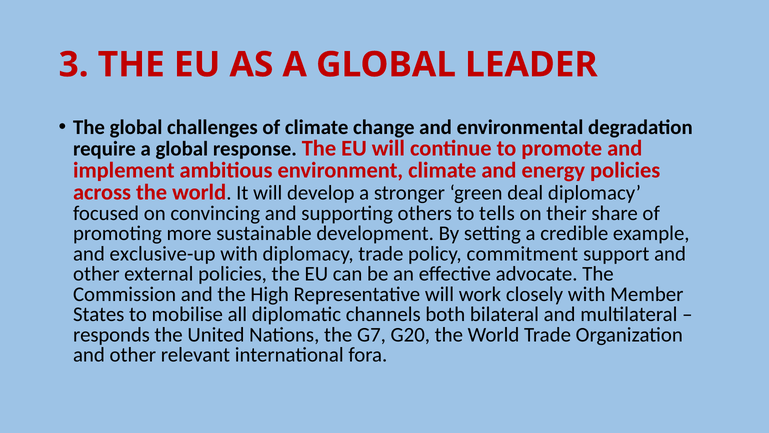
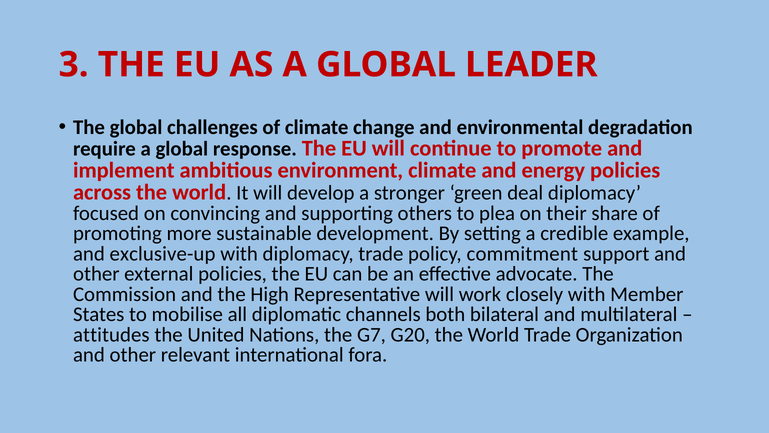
tells: tells -> plea
responds: responds -> attitudes
